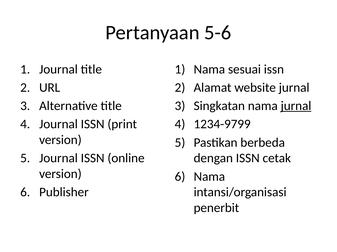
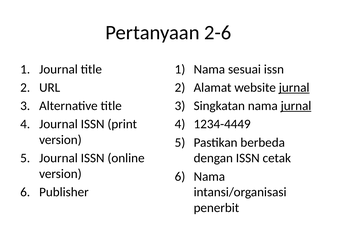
5-6: 5-6 -> 2-6
jurnal at (294, 88) underline: none -> present
1234-9799: 1234-9799 -> 1234-4449
